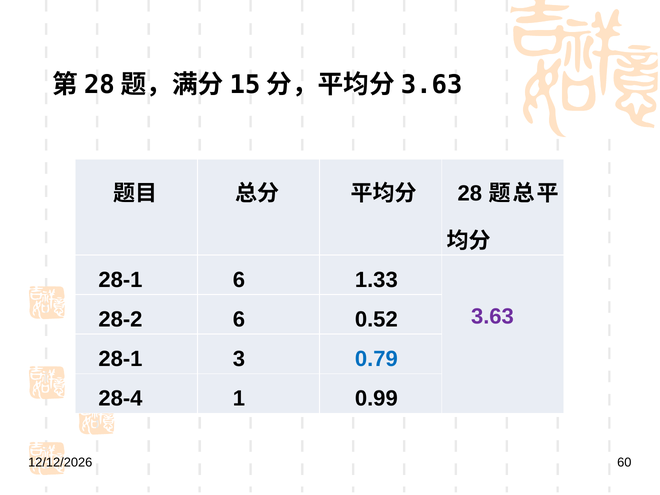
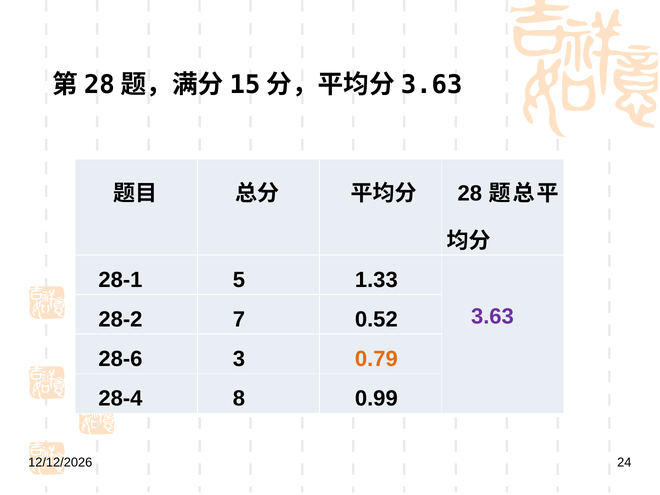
28-1 6: 6 -> 5
28-2 6: 6 -> 7
28-1 at (120, 359): 28-1 -> 28-6
0.79 colour: blue -> orange
1: 1 -> 8
60: 60 -> 24
